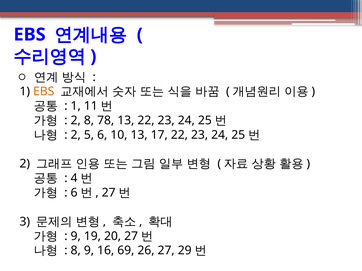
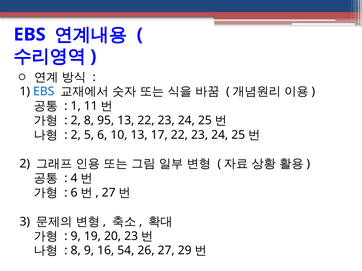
EBS at (44, 92) colour: orange -> blue
78: 78 -> 95
20 27: 27 -> 23
69: 69 -> 54
